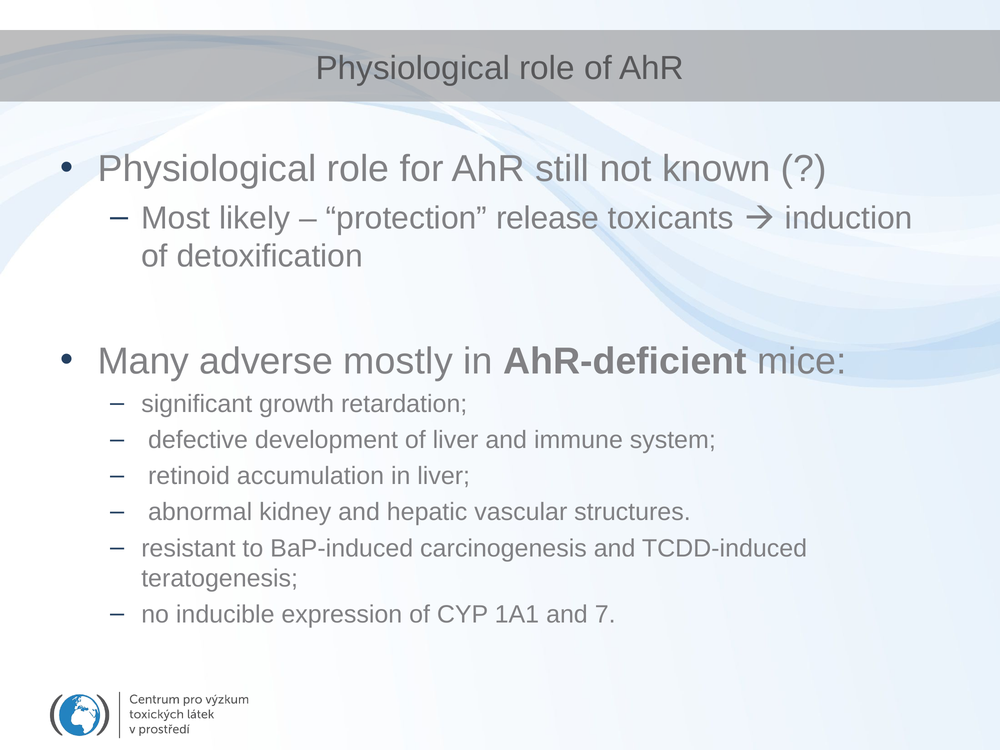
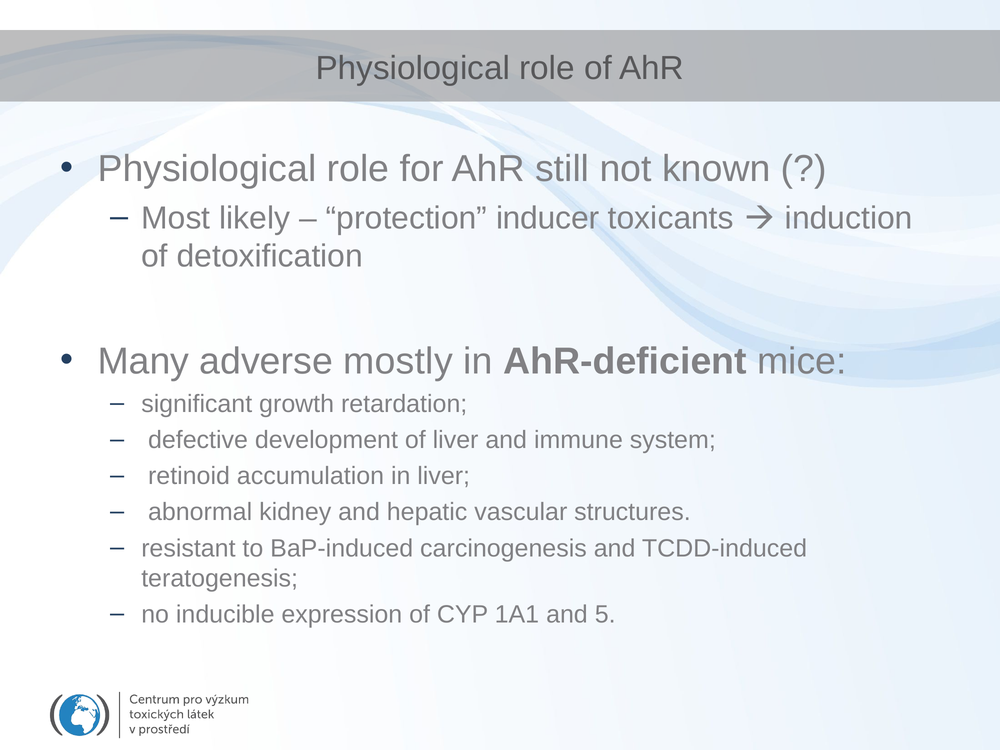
release: release -> inducer
7: 7 -> 5
